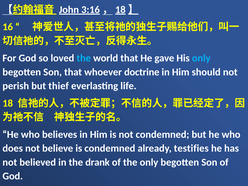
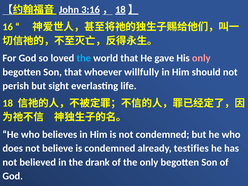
only at (201, 58) colour: light blue -> pink
doctrine: doctrine -> willfully
thief: thief -> sight
